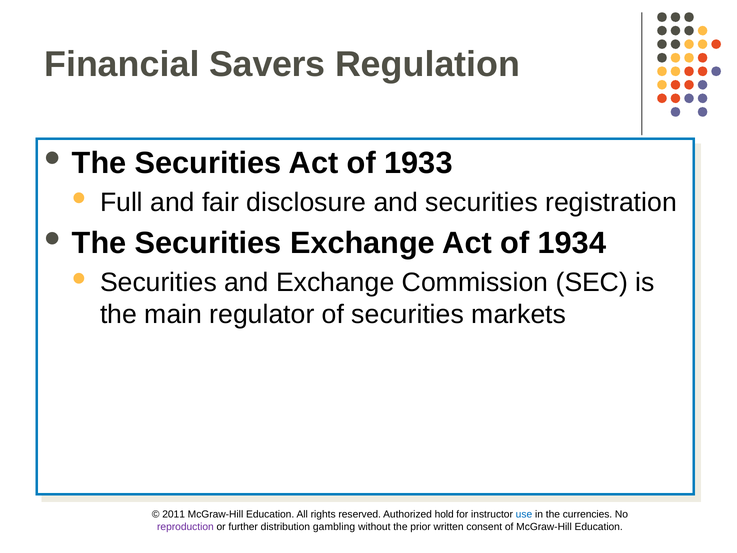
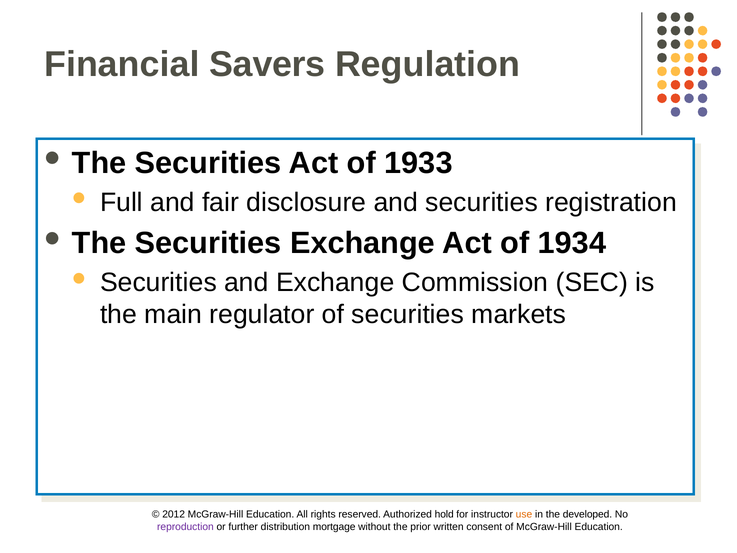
2011: 2011 -> 2012
use colour: blue -> orange
currencies: currencies -> developed
gambling: gambling -> mortgage
